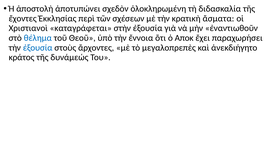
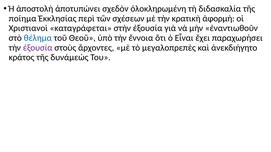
ἔχοντες: ἔχοντες -> ποίημα
ἄσματα: ἄσματα -> ἀφορμὴ
Ἀποκ: Ἀποκ -> Εἶναι
ἐξουσία at (38, 48) colour: blue -> purple
